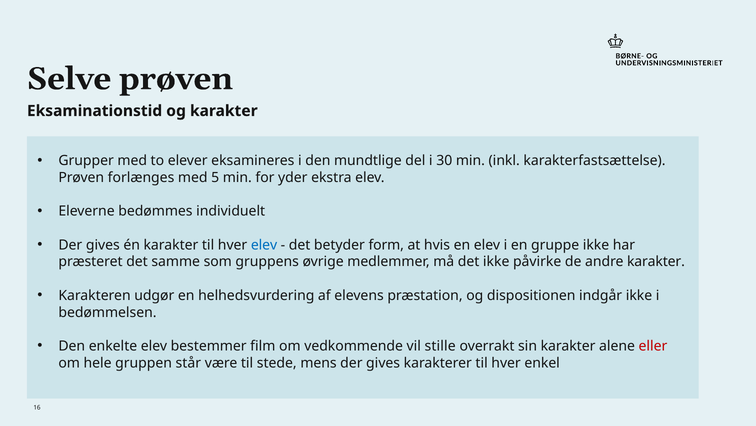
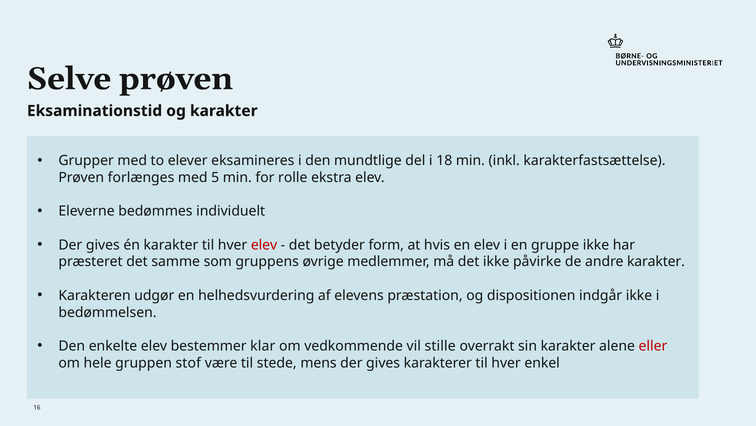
30: 30 -> 18
yder: yder -> rolle
elev at (264, 245) colour: blue -> red
film: film -> klar
står: står -> stof
